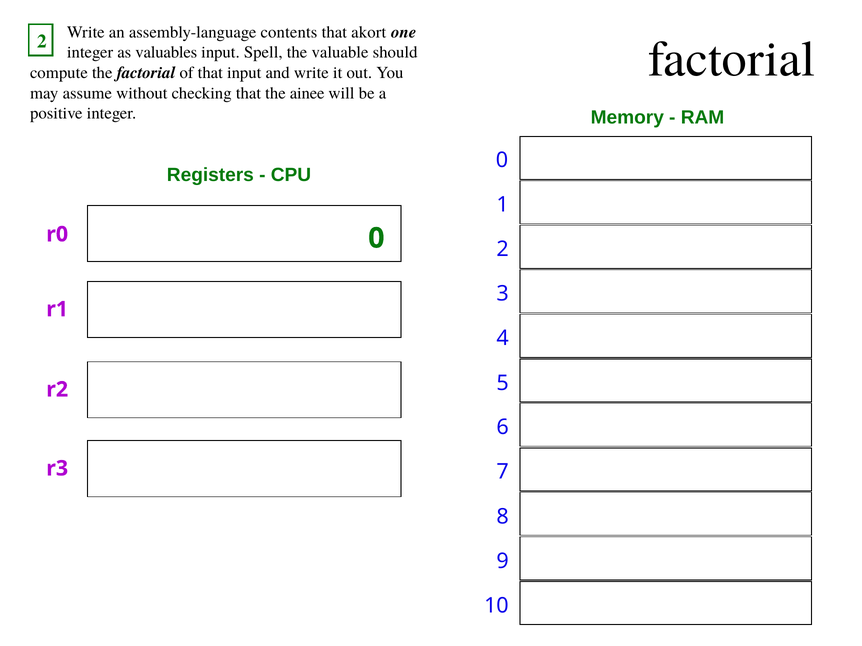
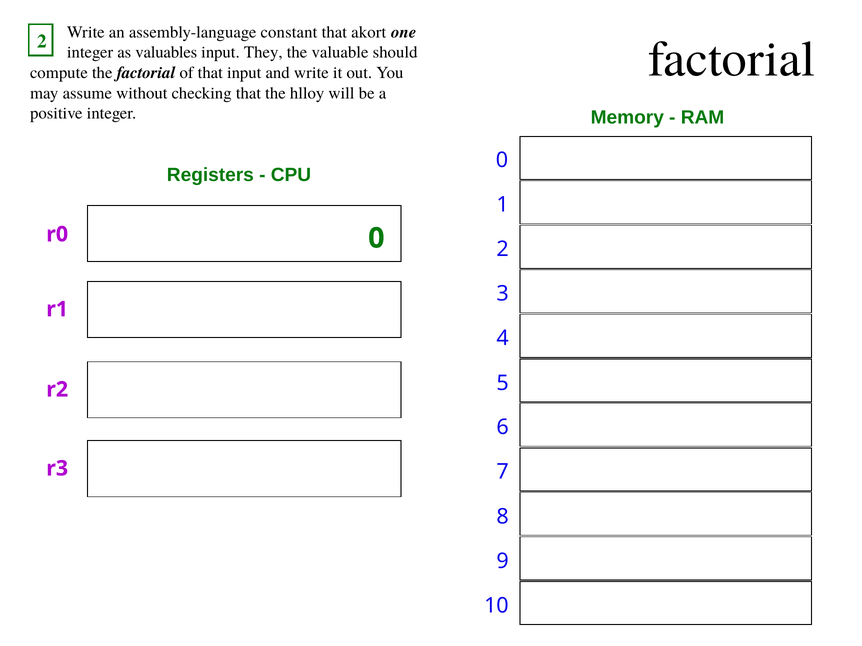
contents: contents -> constant
Spell: Spell -> They
ainee: ainee -> hlloy
